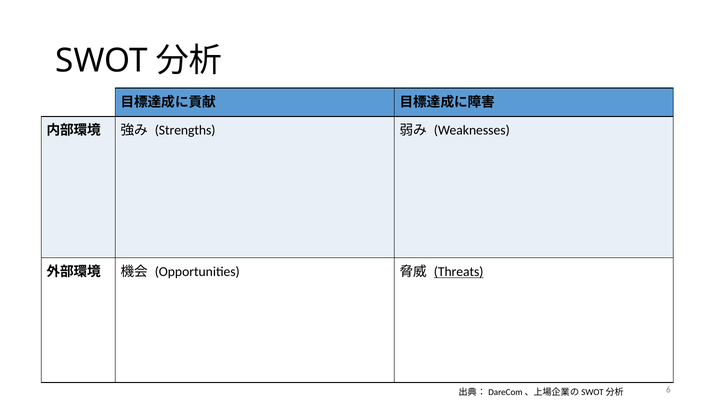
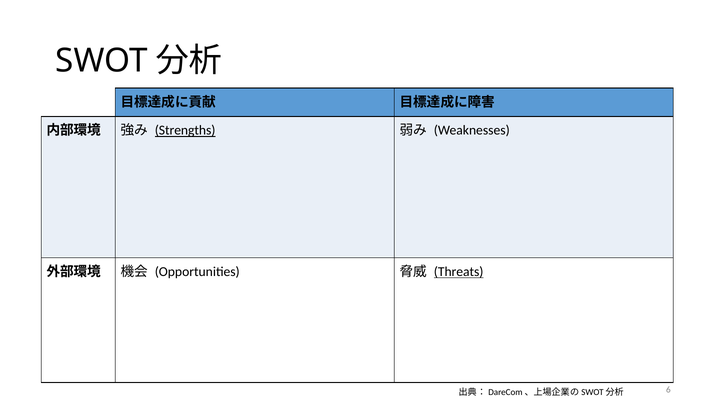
Strengths underline: none -> present
